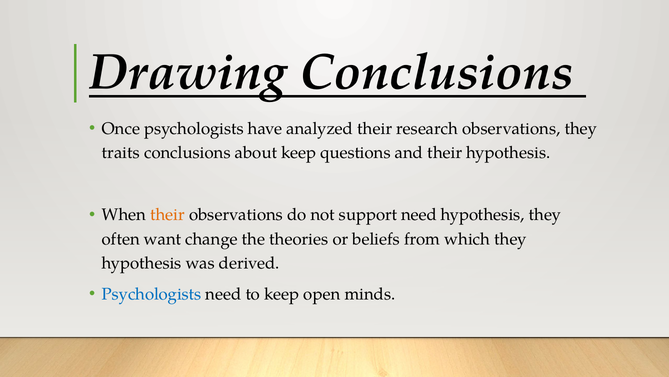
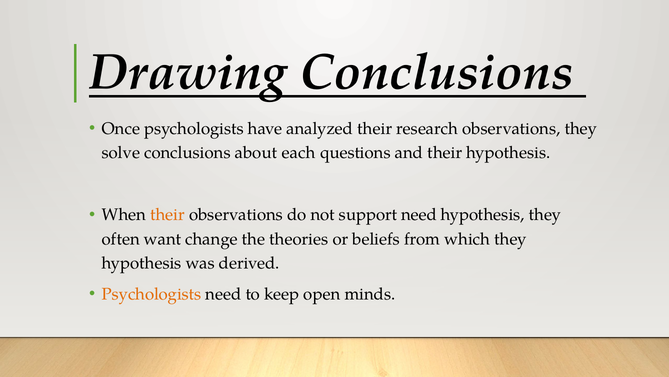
traits: traits -> solve
about keep: keep -> each
Psychologists at (152, 294) colour: blue -> orange
